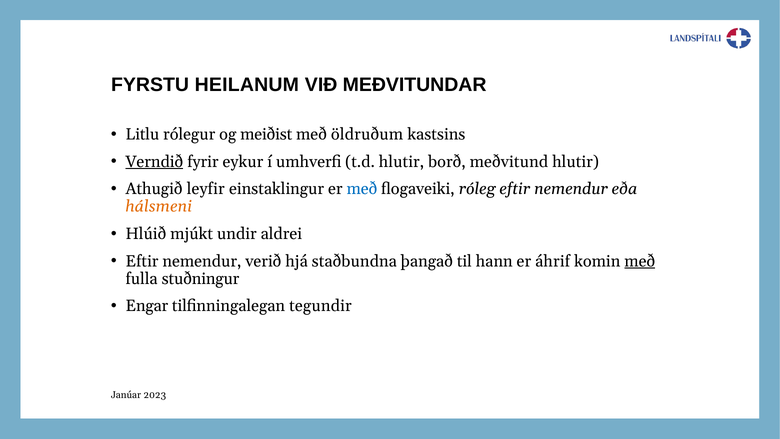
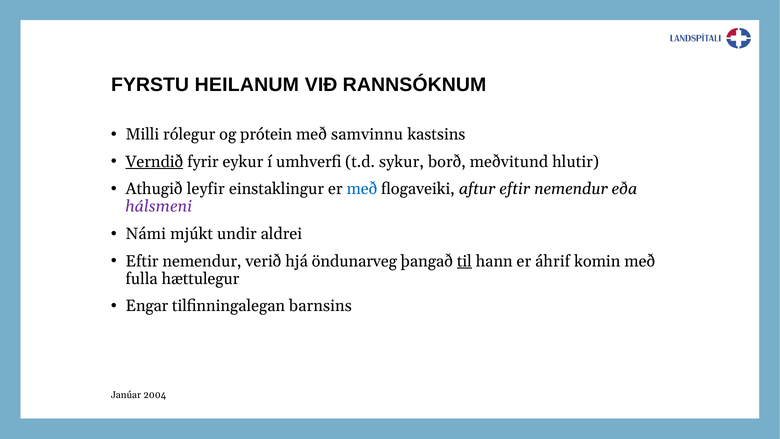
MEÐVITUNDAR: MEÐVITUNDAR -> RANNSÓKNUM
Litlu: Litlu -> Milli
meiðist: meiðist -> prótein
öldruðum: öldruðum -> samvinnu
t.d hlutir: hlutir -> sykur
róleg: róleg -> aftur
hálsmeni colour: orange -> purple
Hlúið: Hlúið -> Námi
staðbundna: staðbundna -> öndunarveg
til underline: none -> present
með at (640, 261) underline: present -> none
stuðningur: stuðningur -> hættulegur
tegundir: tegundir -> barnsins
2023: 2023 -> 2004
